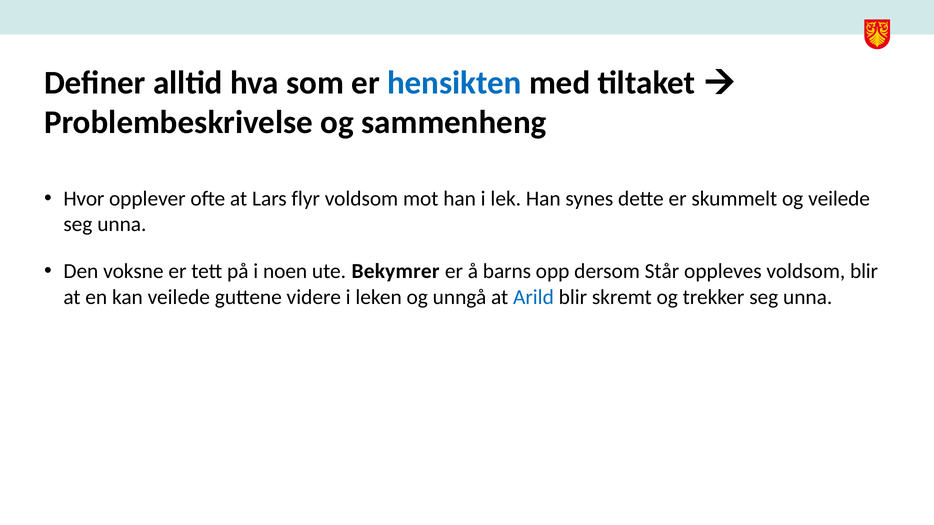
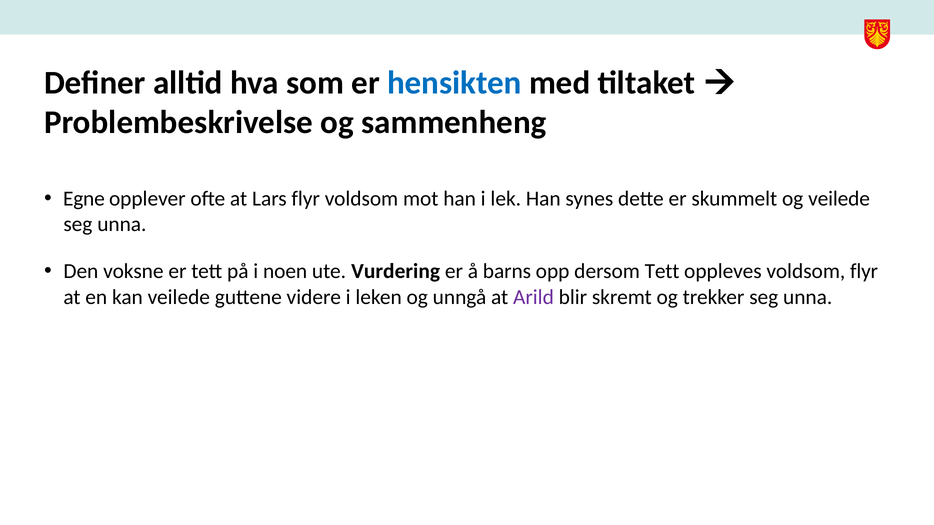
Hvor: Hvor -> Egne
Bekymrer: Bekymrer -> Vurdering
dersom Står: Står -> Tett
voldsom blir: blir -> flyr
Arild colour: blue -> purple
